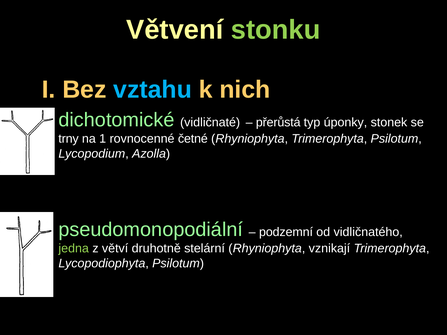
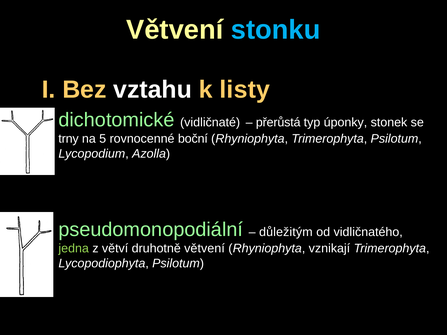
stonku colour: light green -> light blue
vztahu colour: light blue -> white
nich: nich -> listy
1: 1 -> 5
četné: četné -> boční
podzemní: podzemní -> důležitým
druhotně stelární: stelární -> větvení
